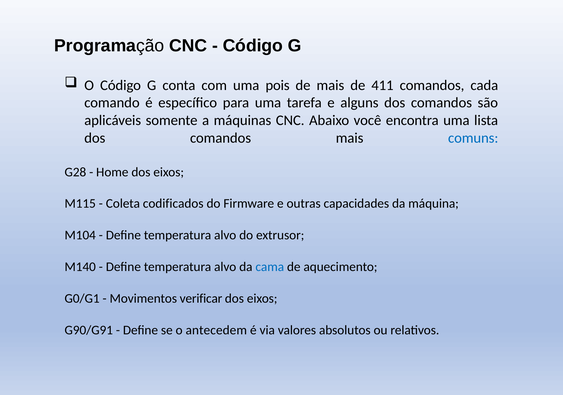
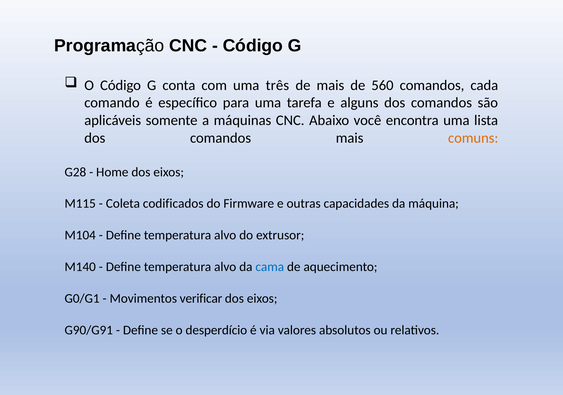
pois: pois -> três
411: 411 -> 560
comuns colour: blue -> orange
antecedem: antecedem -> desperdício
